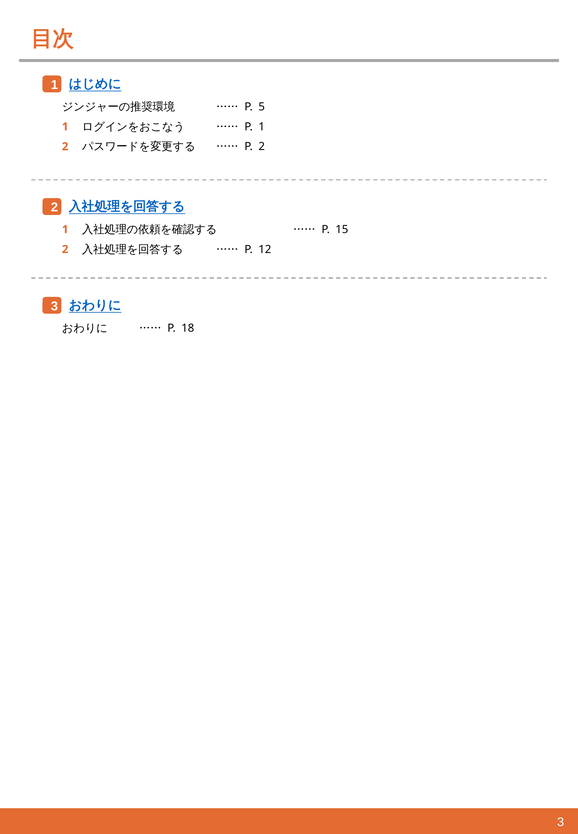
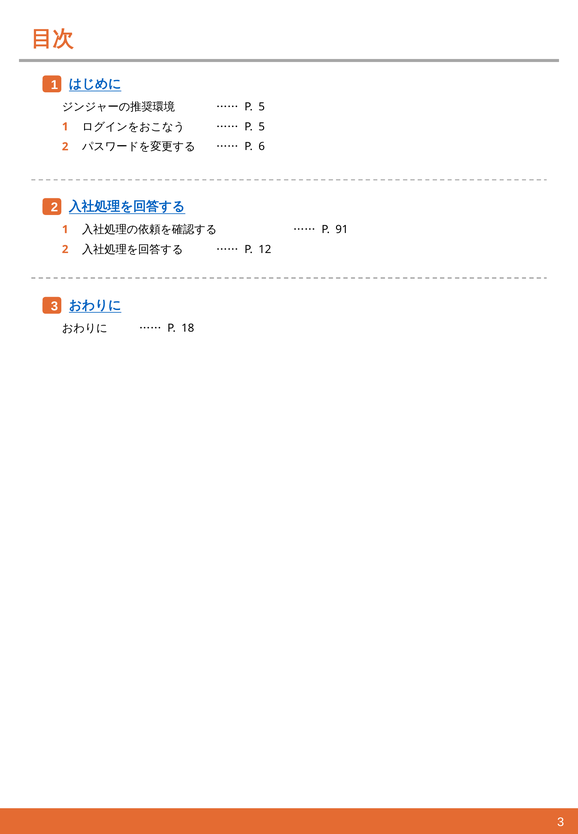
1 at (262, 127): 1 -> 5
P 2: 2 -> 6
15: 15 -> 91
